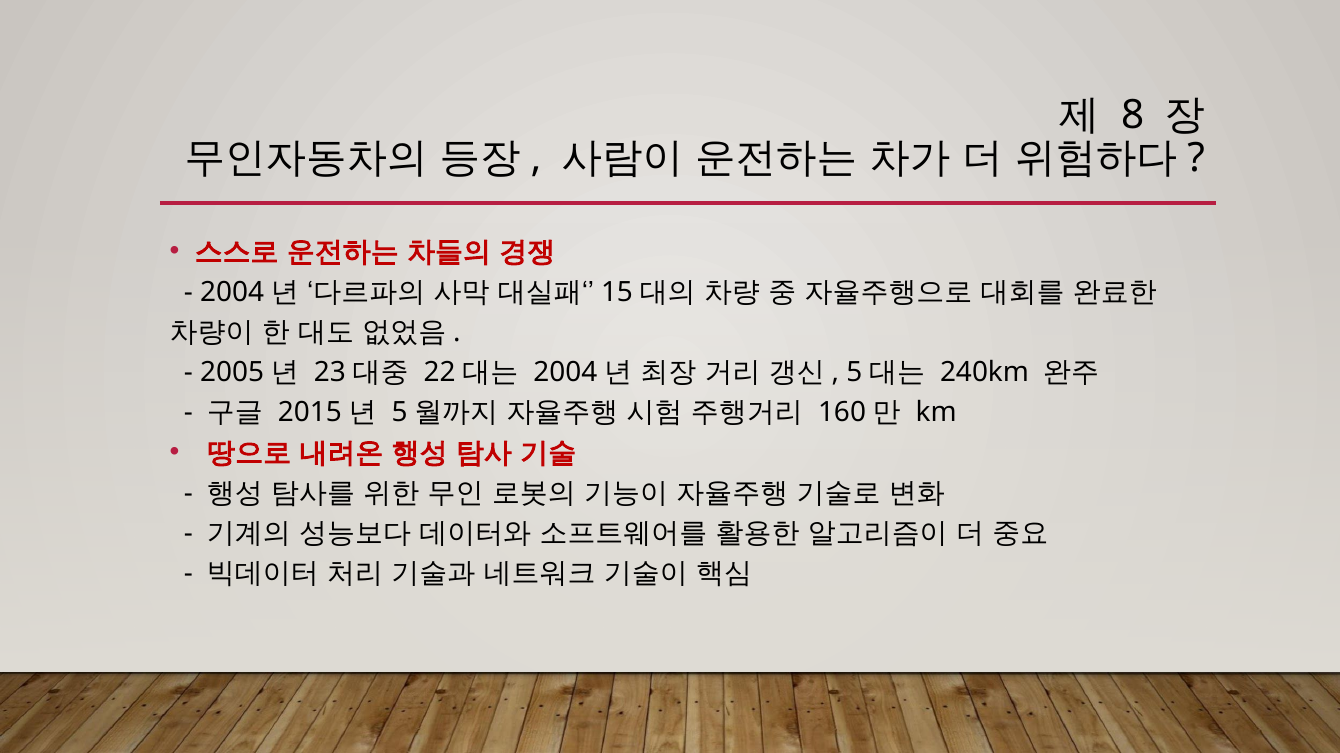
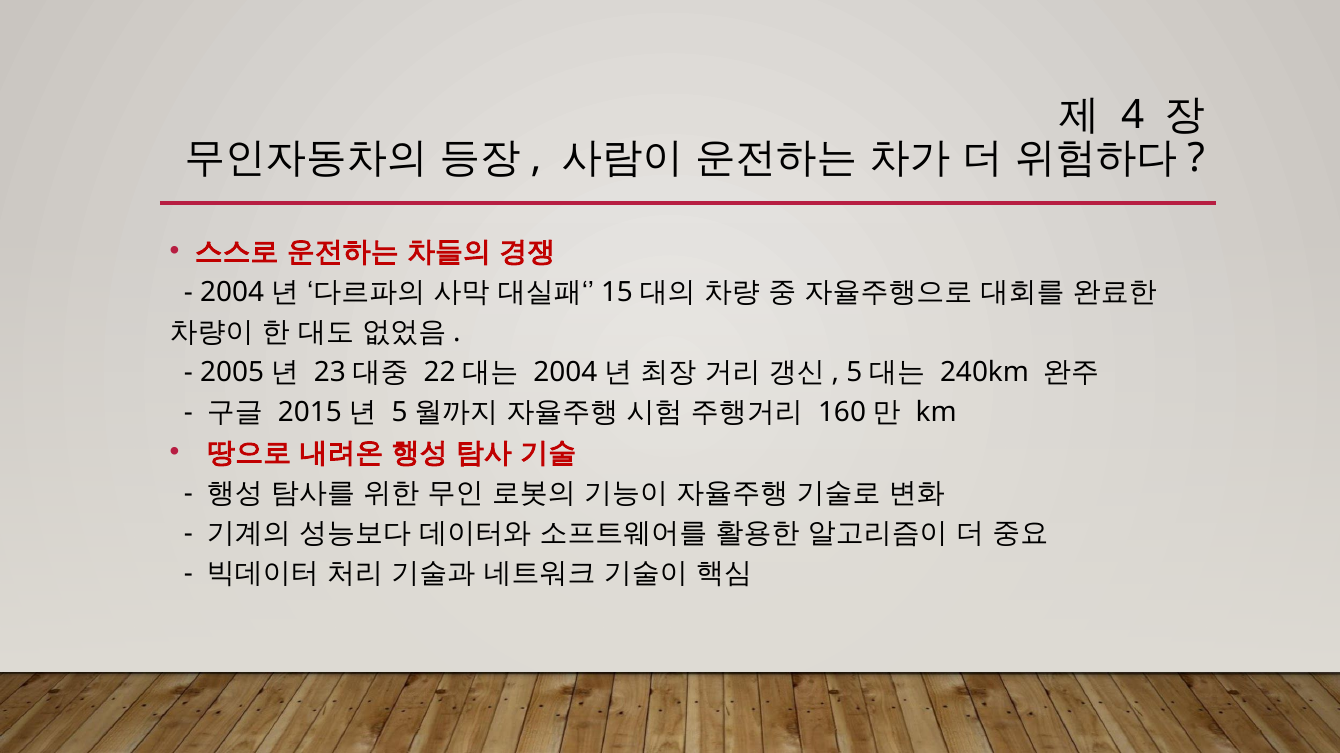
8: 8 -> 4
